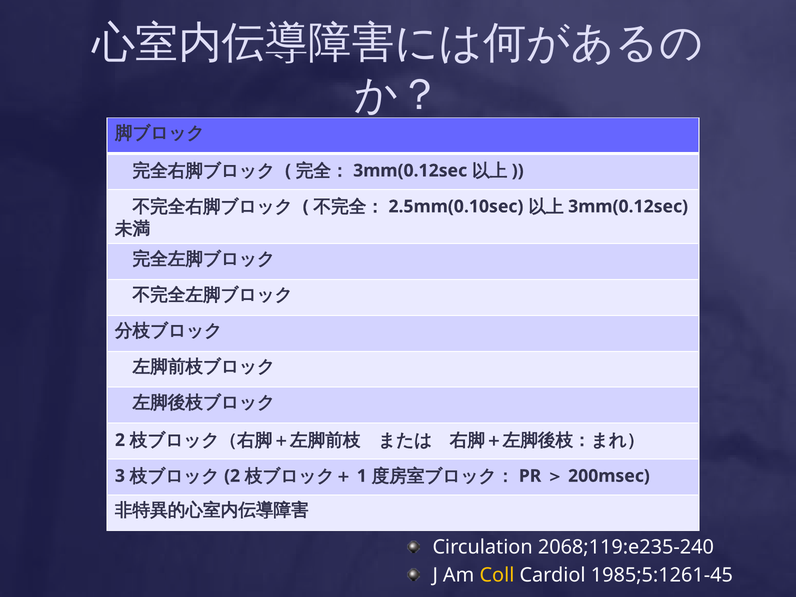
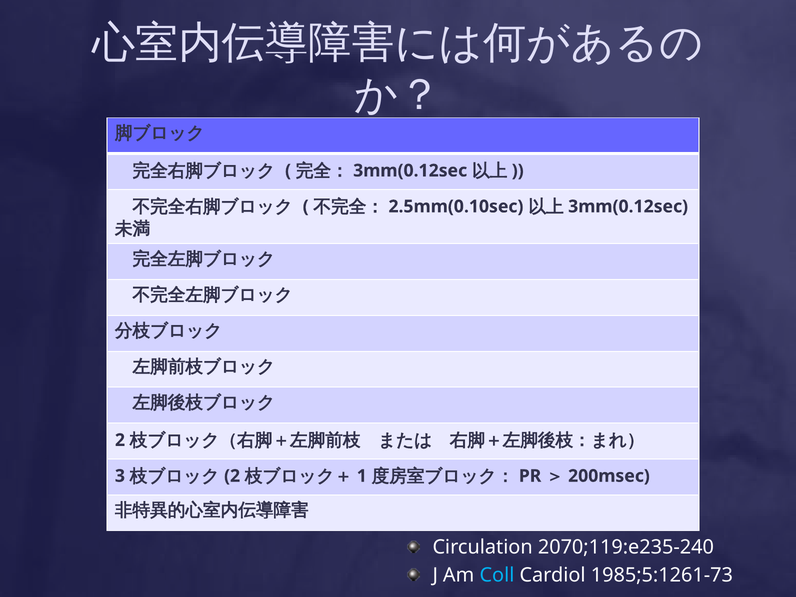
2068;119:e235-240: 2068;119:e235-240 -> 2070;119:e235-240
Coll colour: yellow -> light blue
1985;5:1261-45: 1985;5:1261-45 -> 1985;5:1261-73
